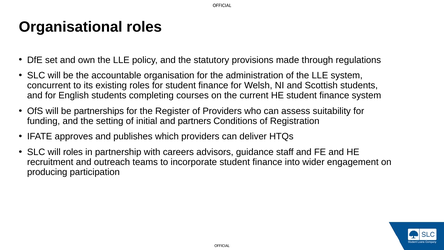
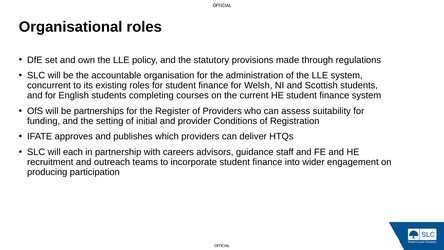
partners: partners -> provider
will roles: roles -> each
